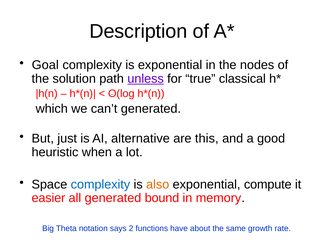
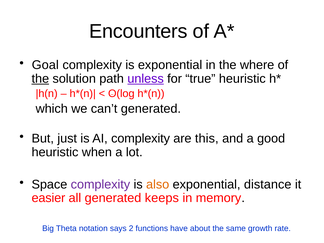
Description: Description -> Encounters
nodes: nodes -> where
the at (40, 79) underline: none -> present
true classical: classical -> heuristic
AI alternative: alternative -> complexity
complexity at (100, 184) colour: blue -> purple
compute: compute -> distance
bound: bound -> keeps
